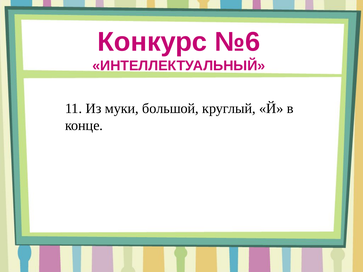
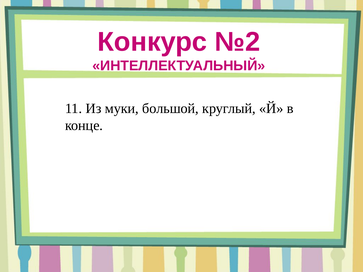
№6: №6 -> №2
